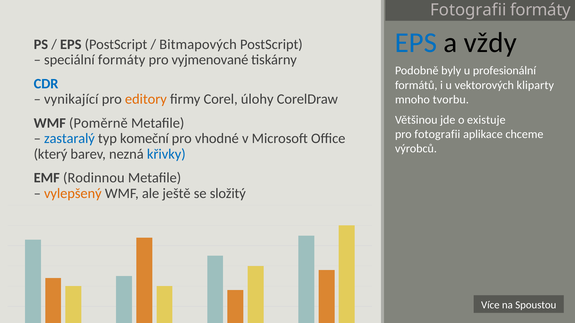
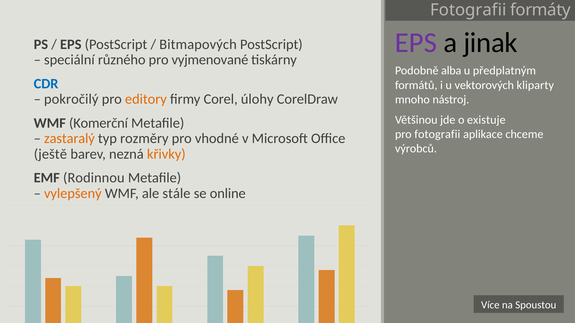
EPS at (416, 43) colour: blue -> purple
vždy: vždy -> jinak
speciální formáty: formáty -> různého
byly: byly -> alba
profesionální: profesionální -> předplatným
vynikající: vynikající -> pokročilý
tvorbu: tvorbu -> nástroj
Poměrně: Poměrně -> Komerční
zastaralý colour: blue -> orange
komeční: komeční -> rozměry
který: který -> ještě
křivky colour: blue -> orange
ještě: ještě -> stále
složitý: složitý -> online
